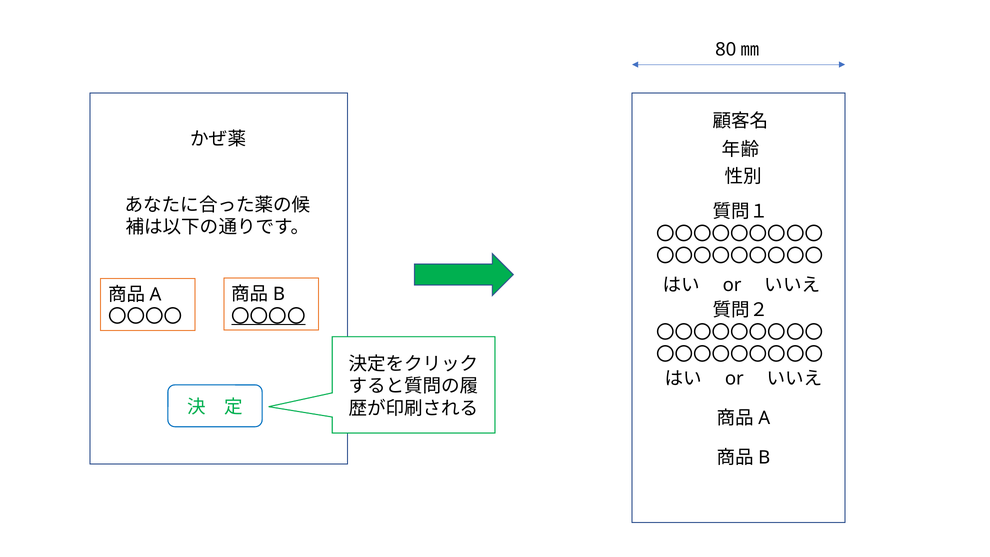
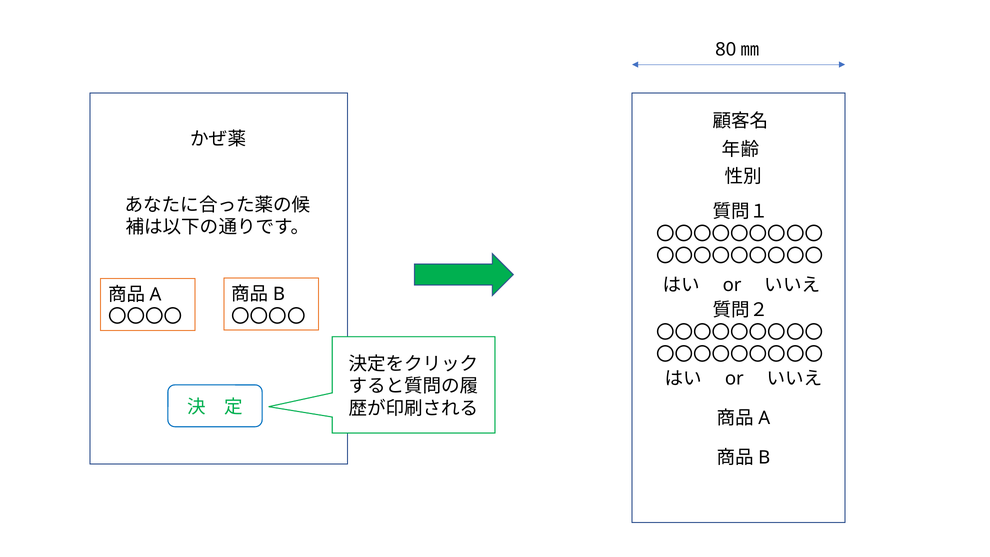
〇〇〇〇 at (268, 316) underline: present -> none
